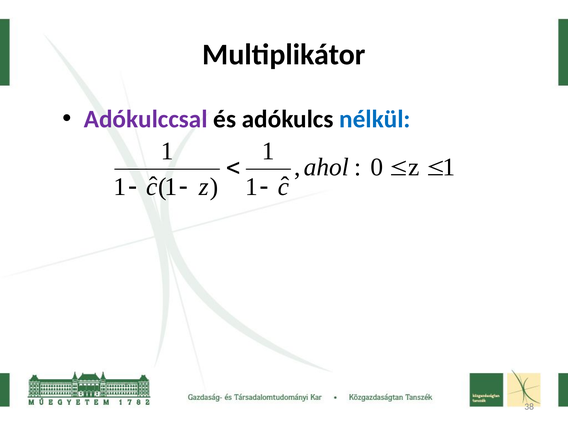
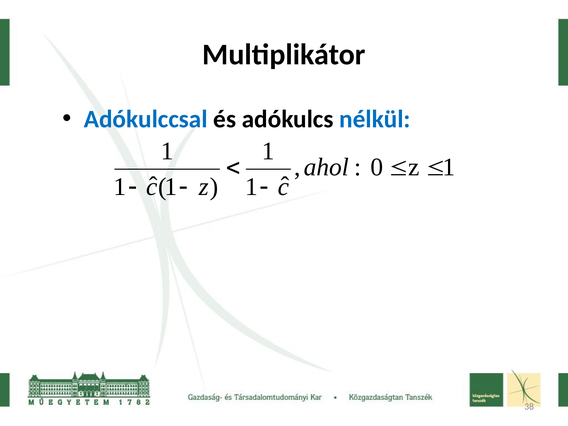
Adókulccsal colour: purple -> blue
